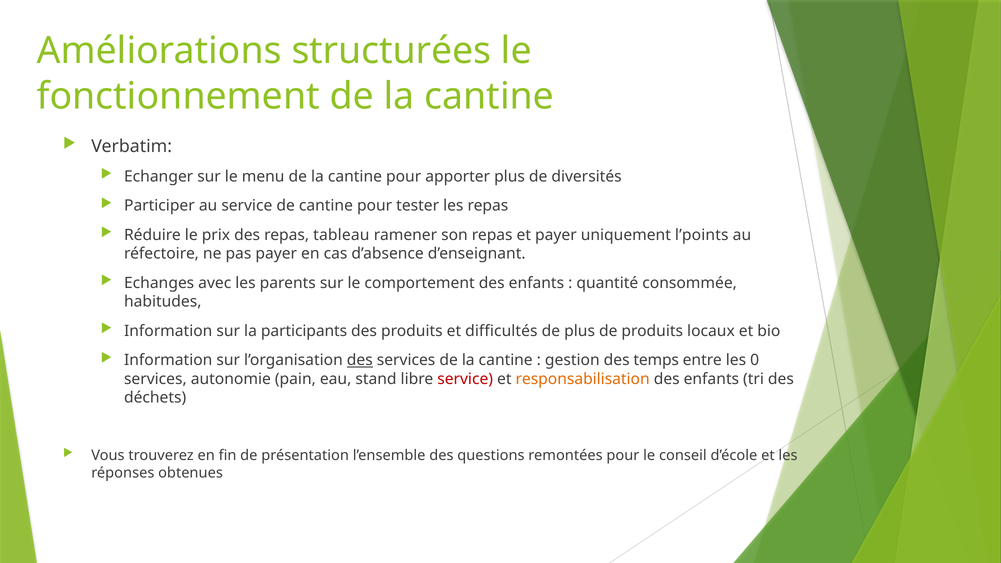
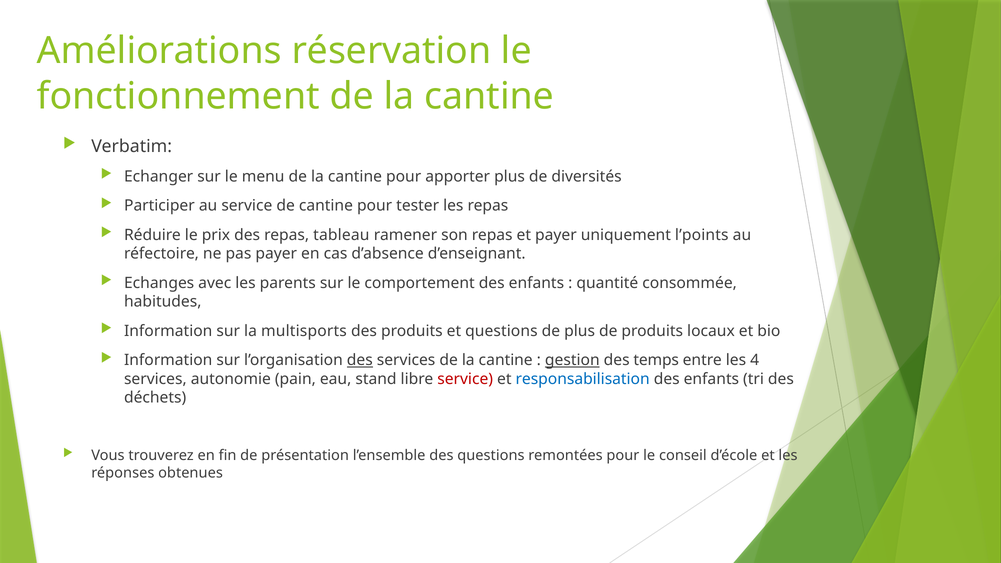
structurées: structurées -> réservation
participants: participants -> multisports
et difficultés: difficultés -> questions
gestion underline: none -> present
0: 0 -> 4
responsabilisation colour: orange -> blue
